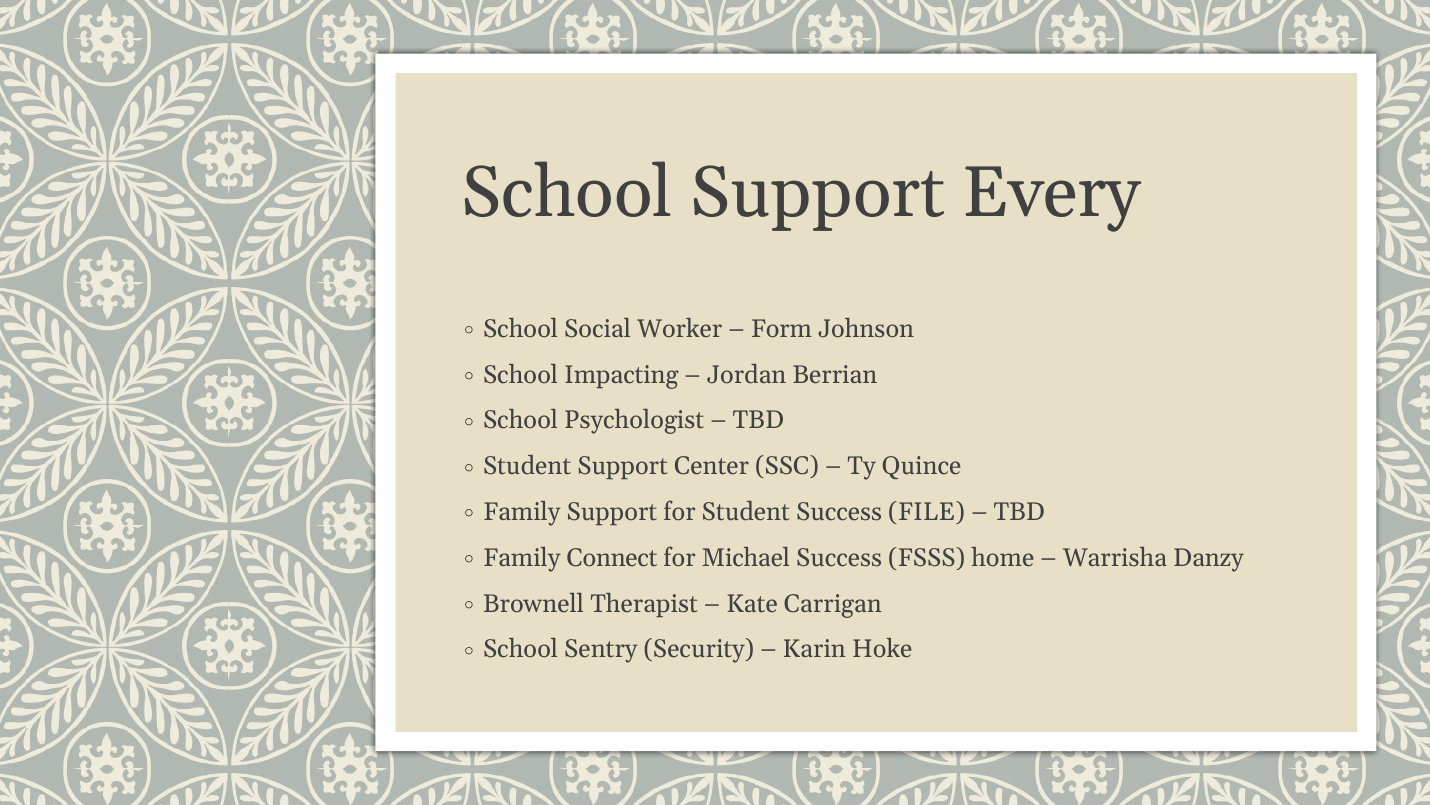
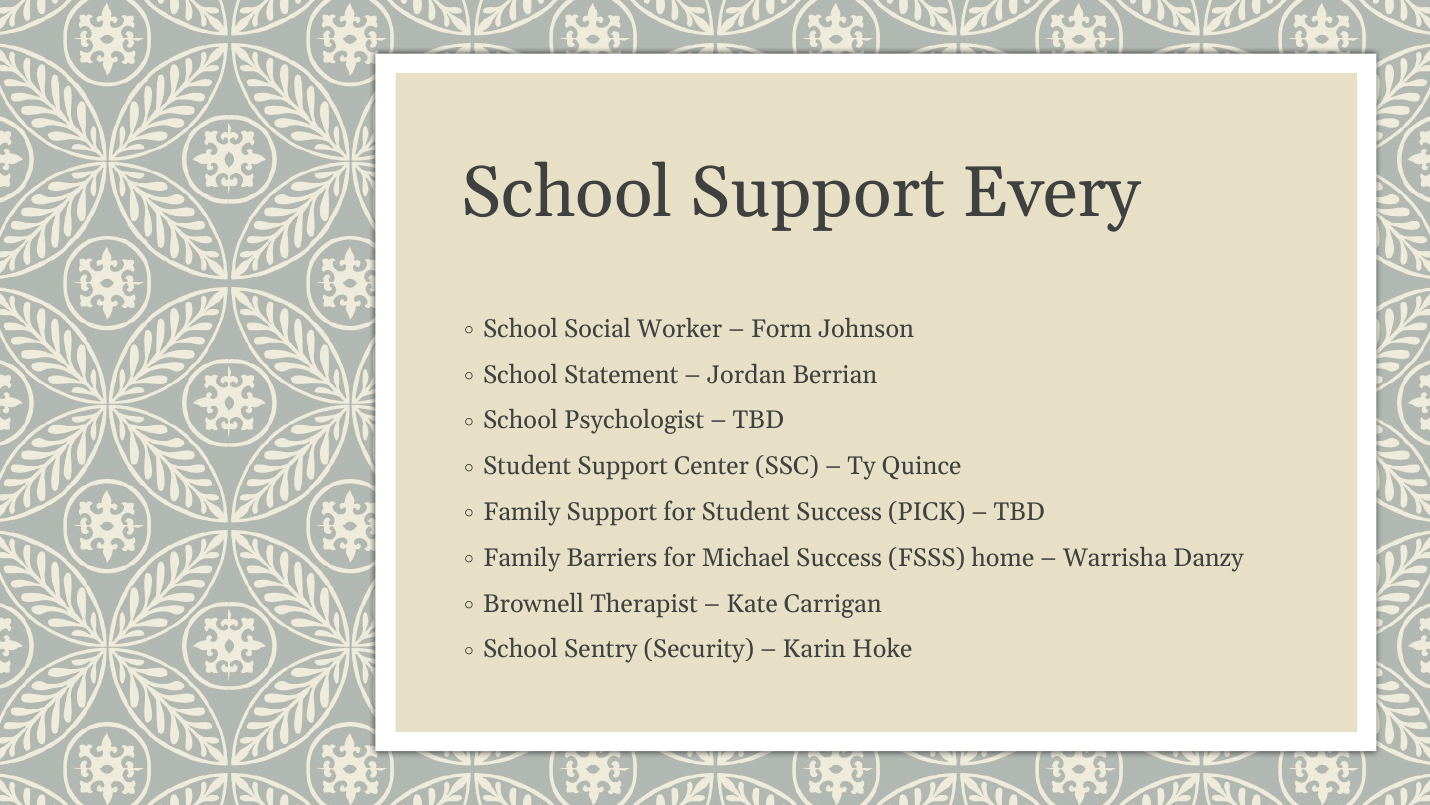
Impacting: Impacting -> Statement
FILE: FILE -> PICK
Connect: Connect -> Barriers
